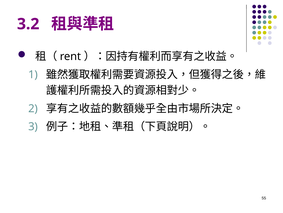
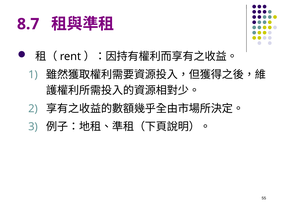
3.2: 3.2 -> 8.7
